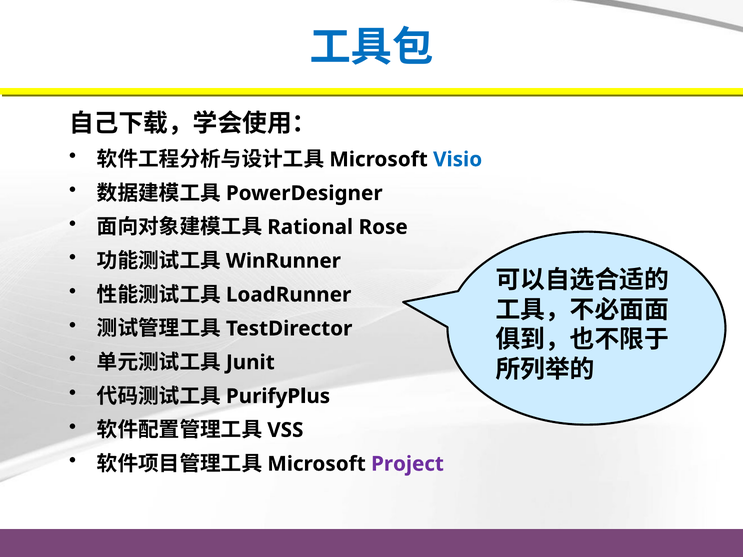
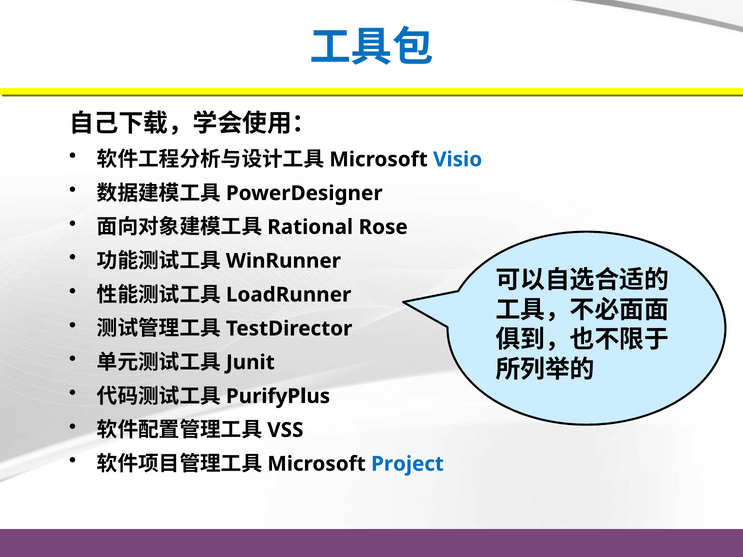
Project colour: purple -> blue
